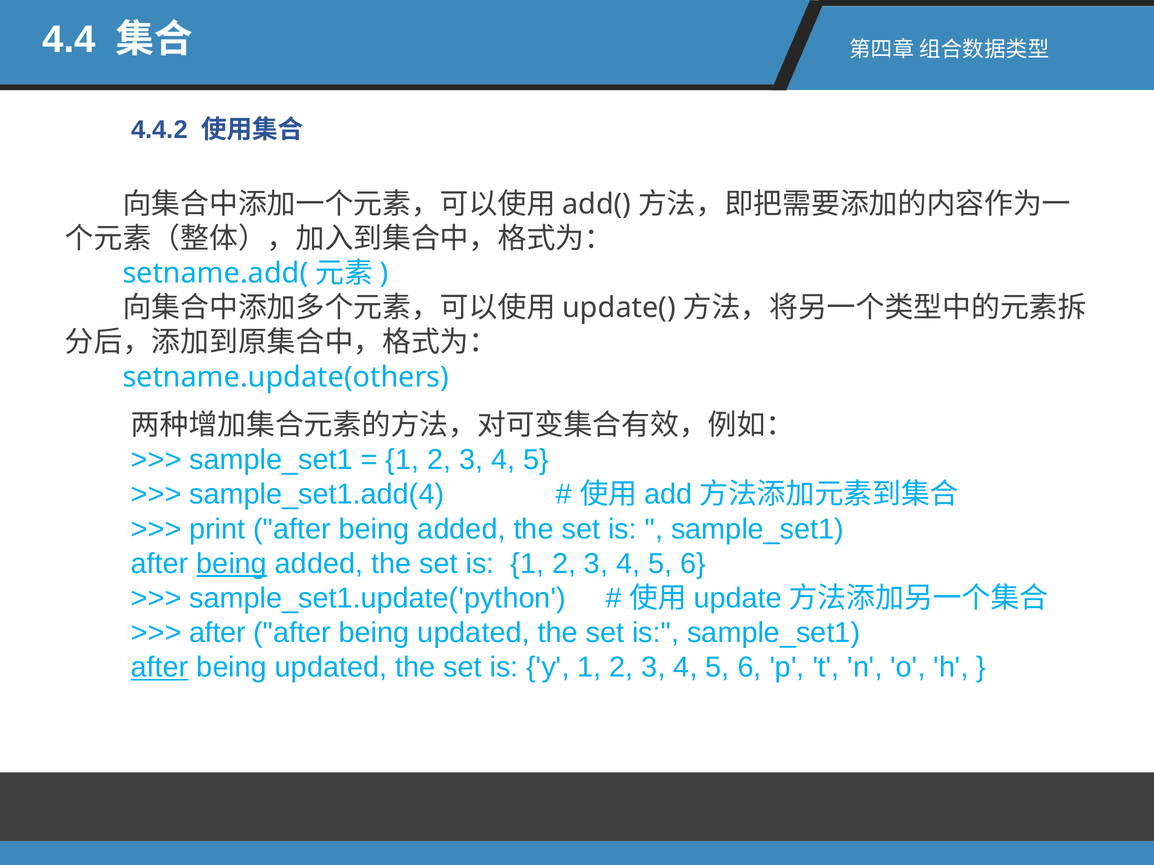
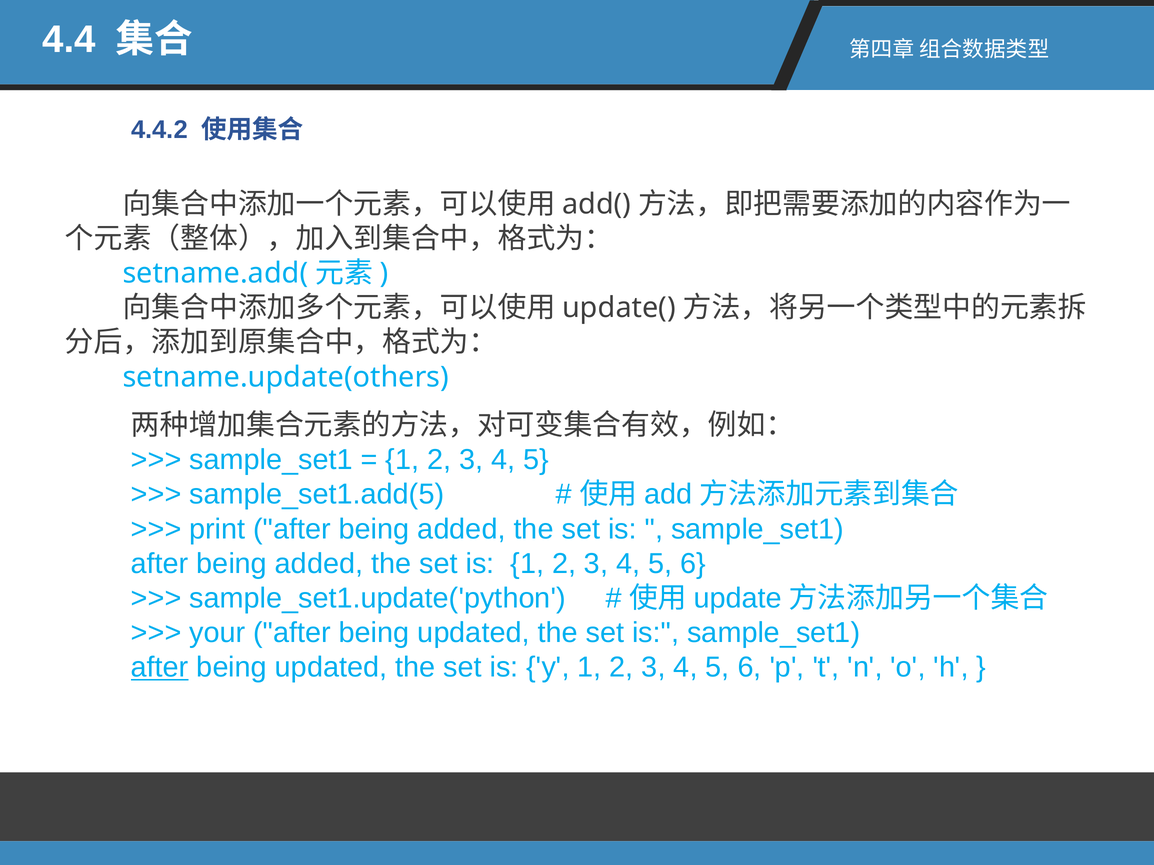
sample_set1.add(4: sample_set1.add(4 -> sample_set1.add(5
being at (232, 564) underline: present -> none
after at (217, 633): after -> your
